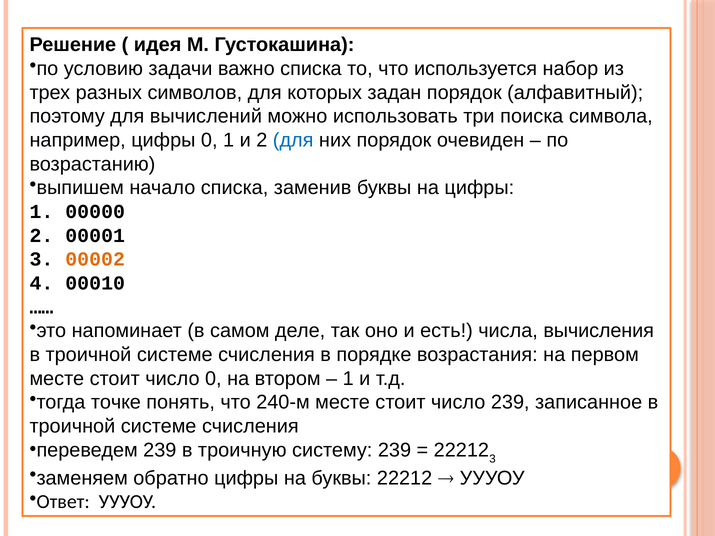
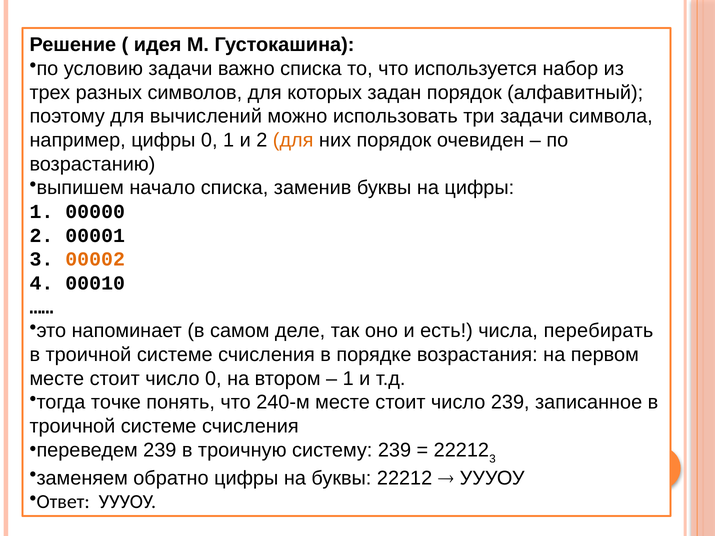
три поиска: поиска -> задачи
для at (293, 140) colour: blue -> orange
вычисления: вычисления -> перебирать
